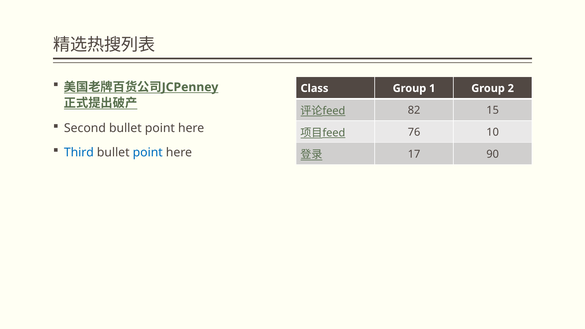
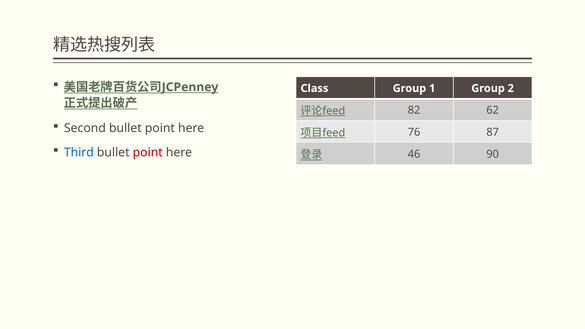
15: 15 -> 62
10: 10 -> 87
point at (148, 152) colour: blue -> red
17: 17 -> 46
